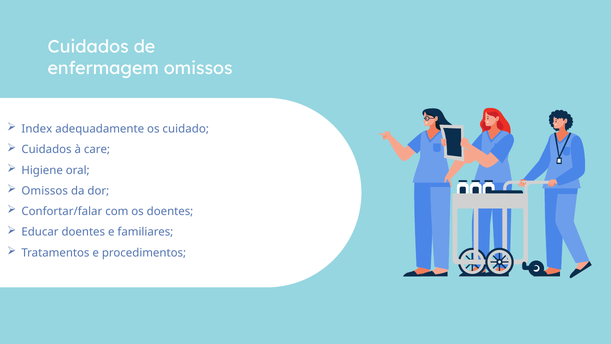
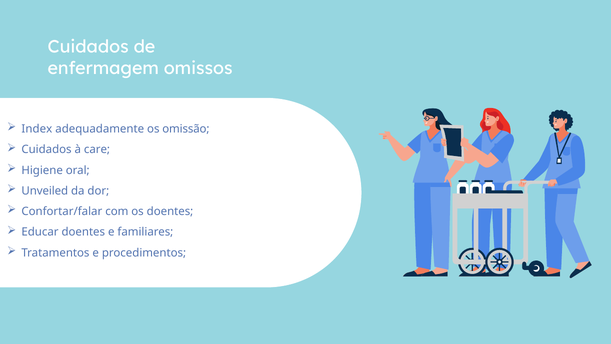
cuidado: cuidado -> omissão
Omissos at (45, 191): Omissos -> Unveiled
